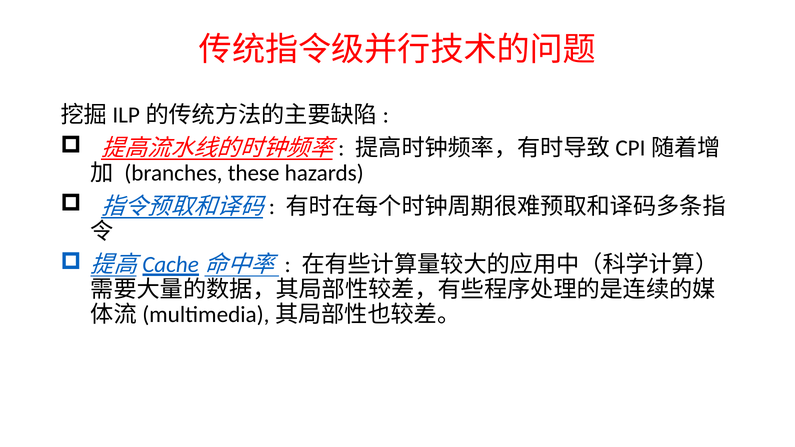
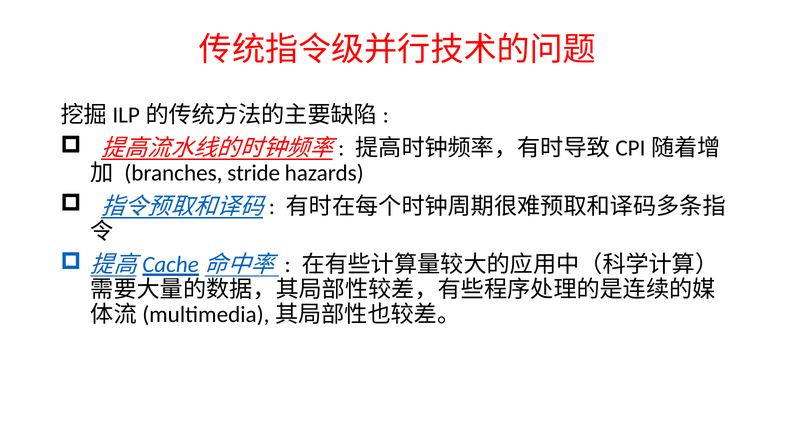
these: these -> stride
